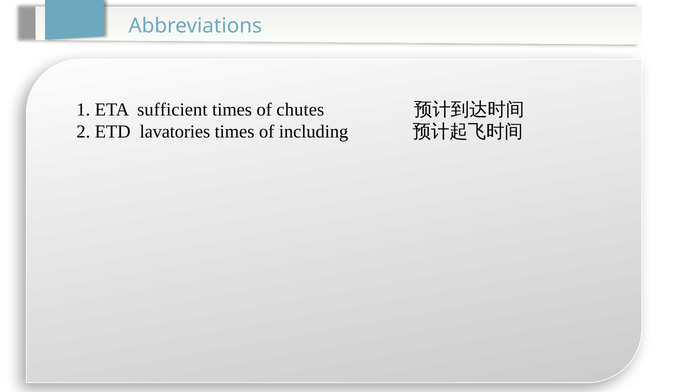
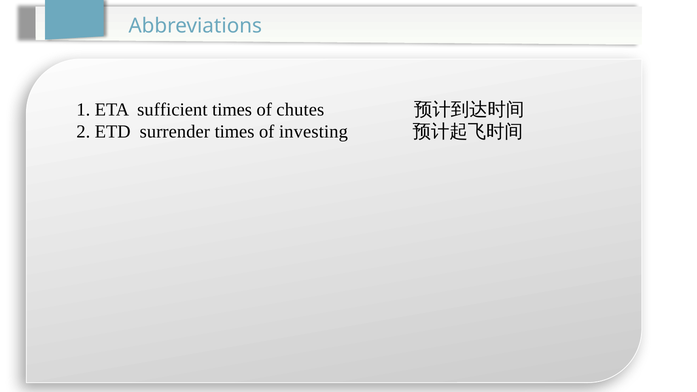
lavatories: lavatories -> surrender
including: including -> investing
